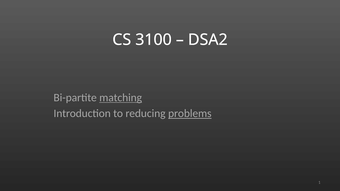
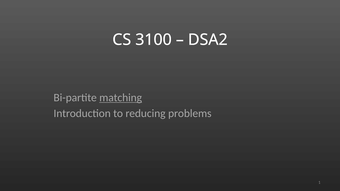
problems underline: present -> none
